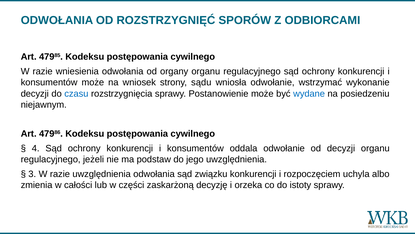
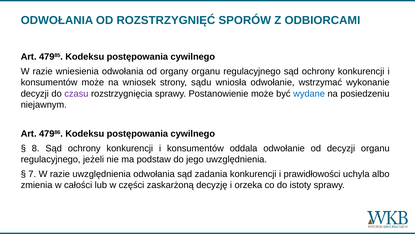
czasu colour: blue -> purple
4: 4 -> 8
3: 3 -> 7
związku: związku -> zadania
rozpoczęciem: rozpoczęciem -> prawidłowości
